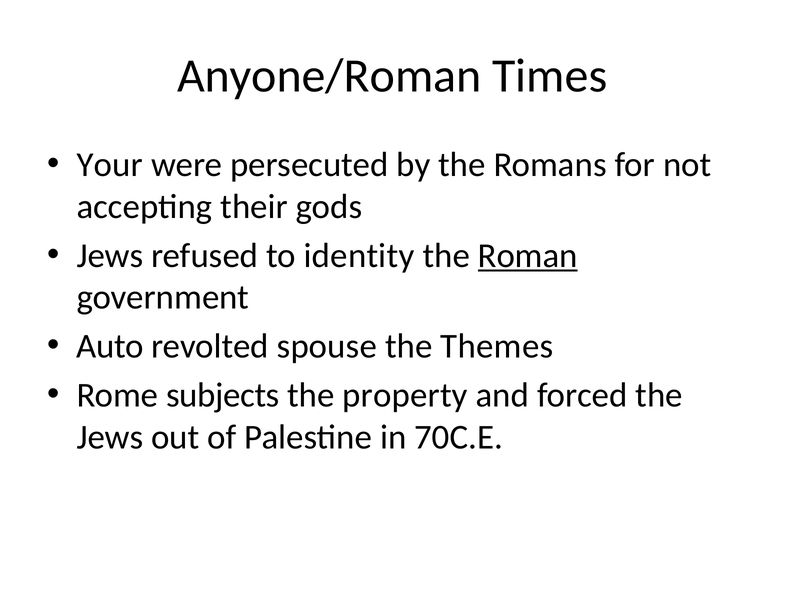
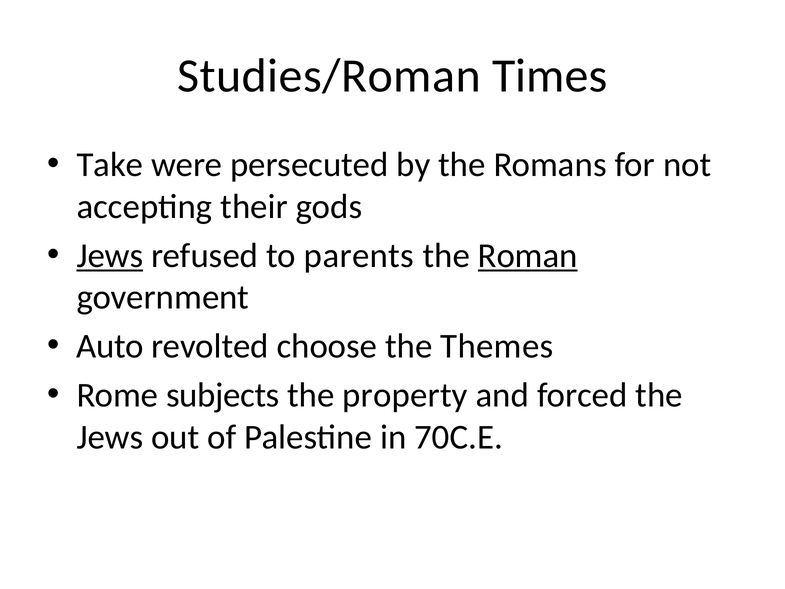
Anyone/Roman: Anyone/Roman -> Studies/Roman
Your: Your -> Take
Jews at (110, 255) underline: none -> present
identity: identity -> parents
spouse: spouse -> choose
